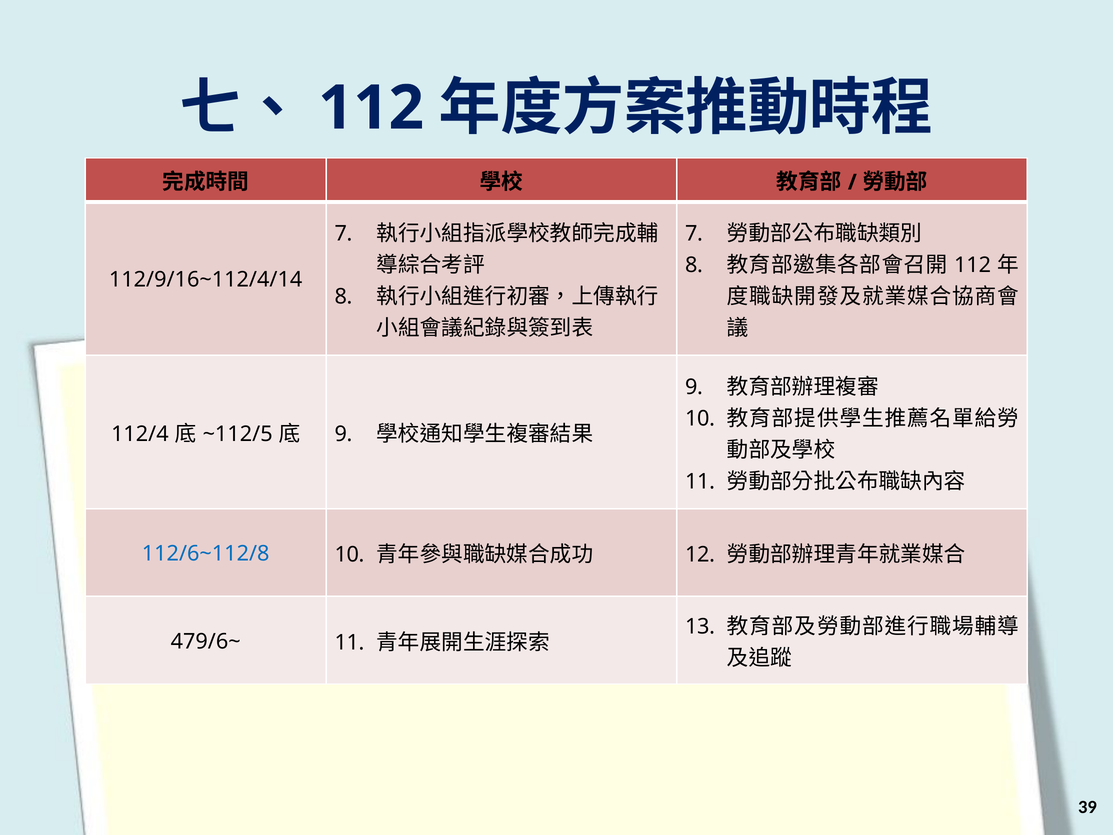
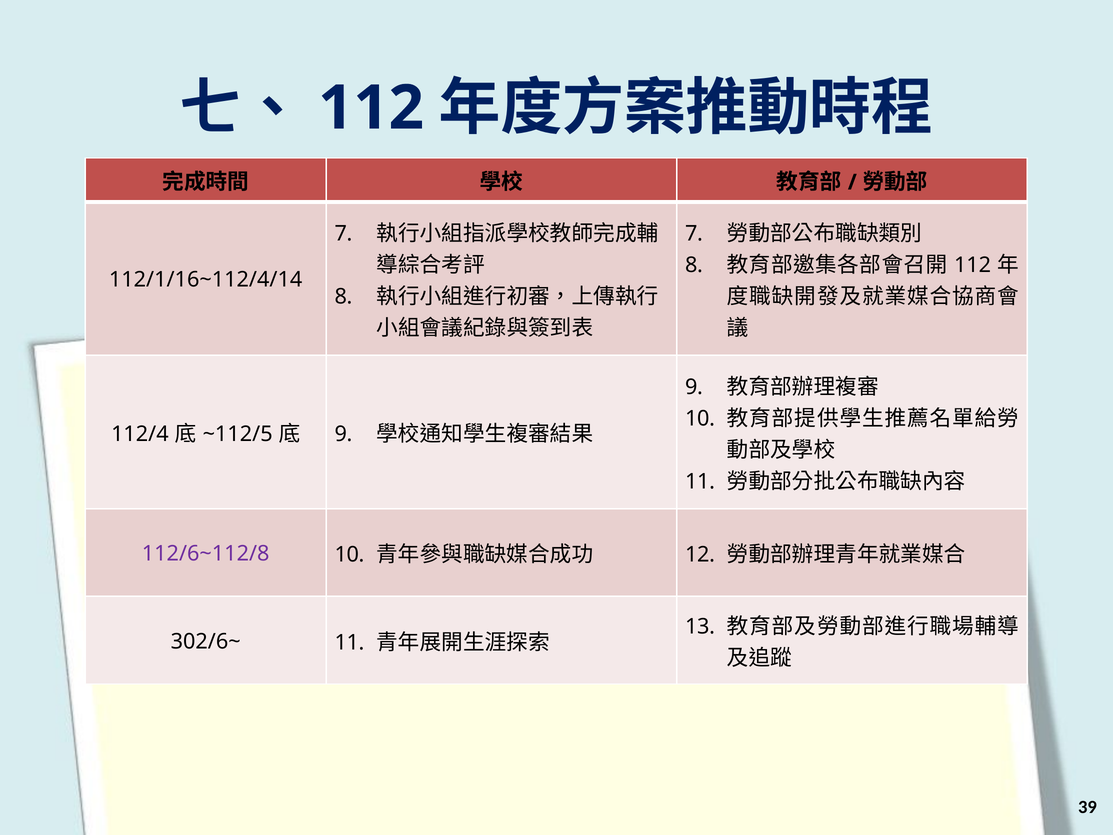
112/9/16~112/4/14: 112/9/16~112/4/14 -> 112/1/16~112/4/14
112/6~112/8 colour: blue -> purple
479/6~: 479/6~ -> 302/6~
